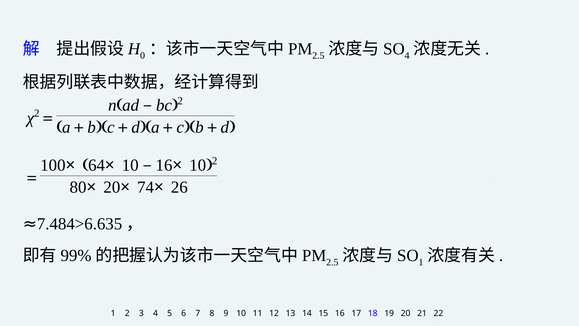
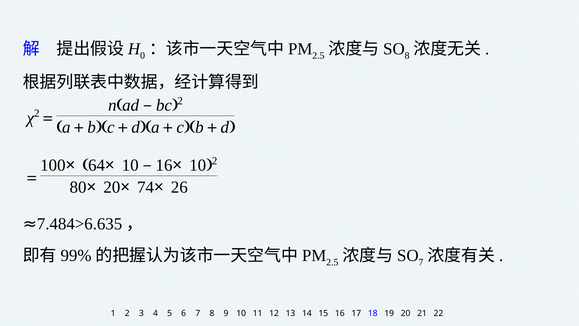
4 at (407, 56): 4 -> 8
1 at (421, 262): 1 -> 7
